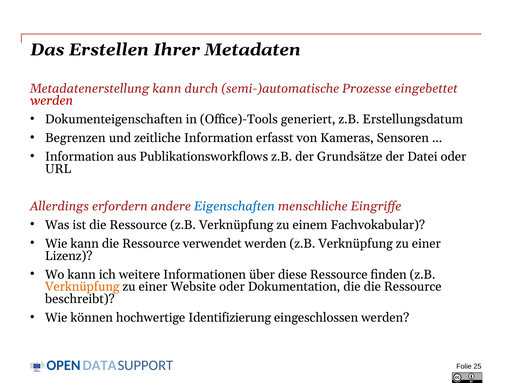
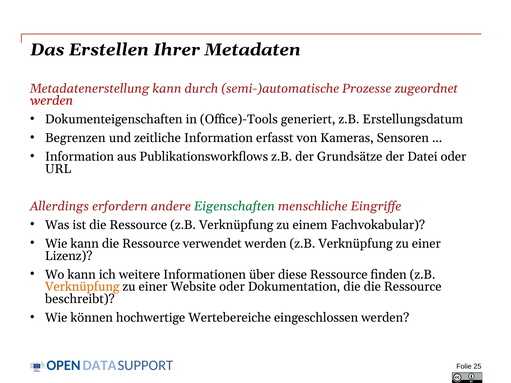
eingebettet: eingebettet -> zugeordnet
Eigenschaften colour: blue -> green
Identifizierung: Identifizierung -> Wertebereiche
